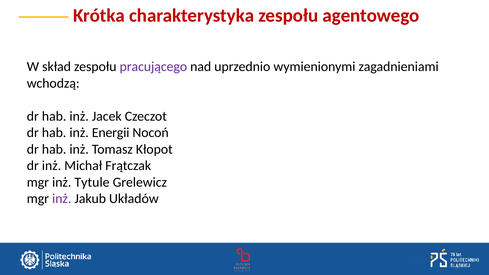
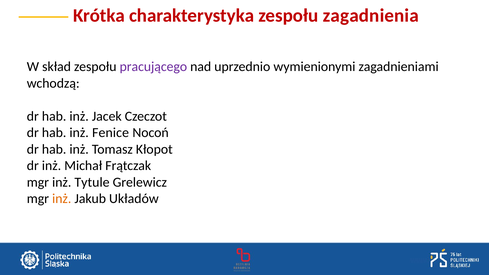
agentowego: agentowego -> zagadnienia
Energii: Energii -> Fenice
inż at (62, 199) colour: purple -> orange
